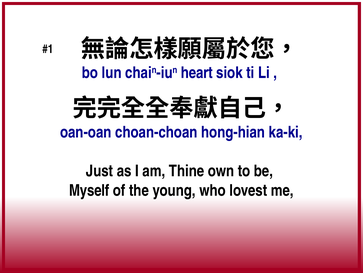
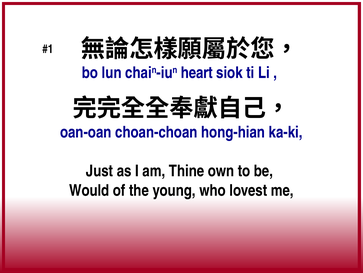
Myself: Myself -> Would
